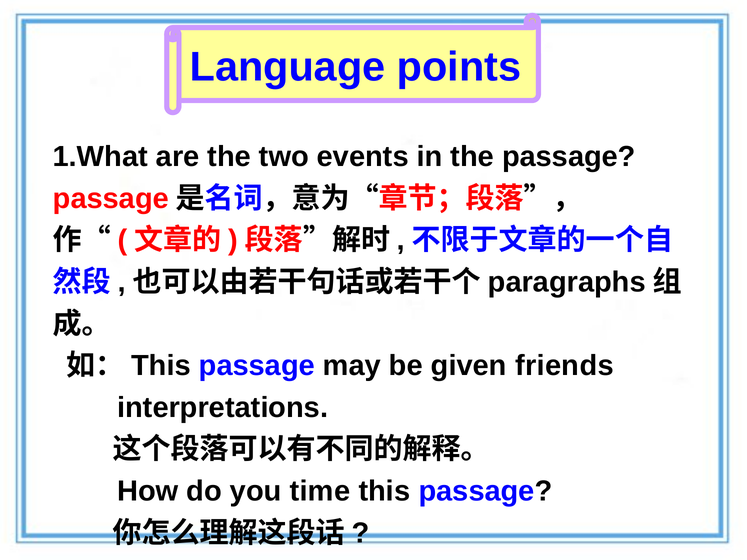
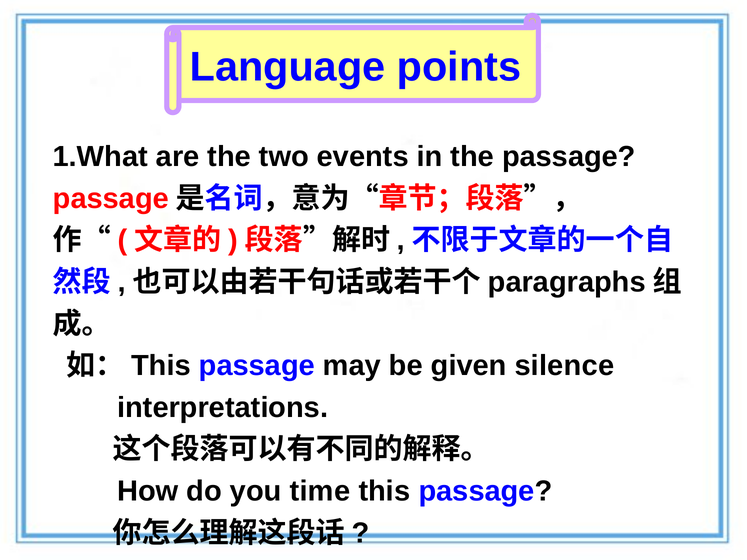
friends: friends -> silence
